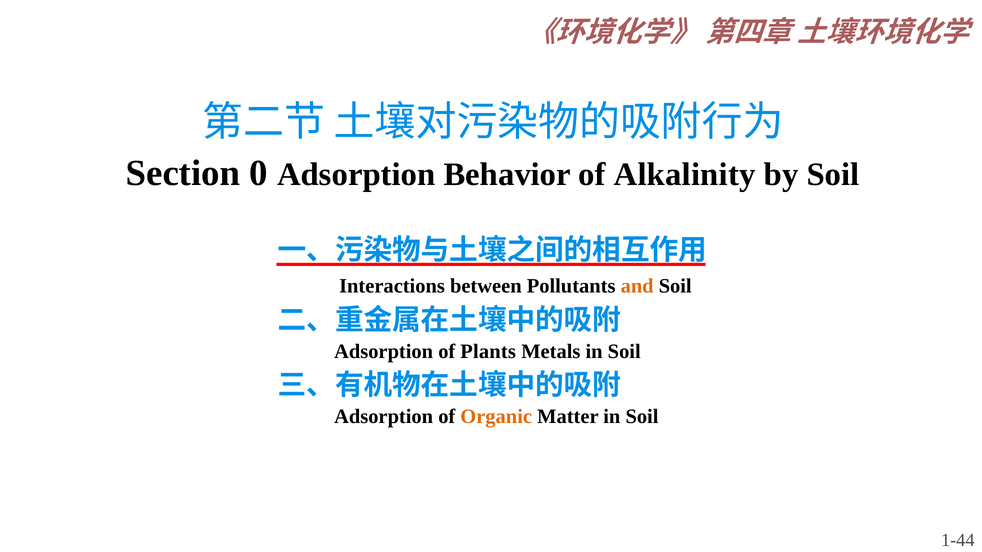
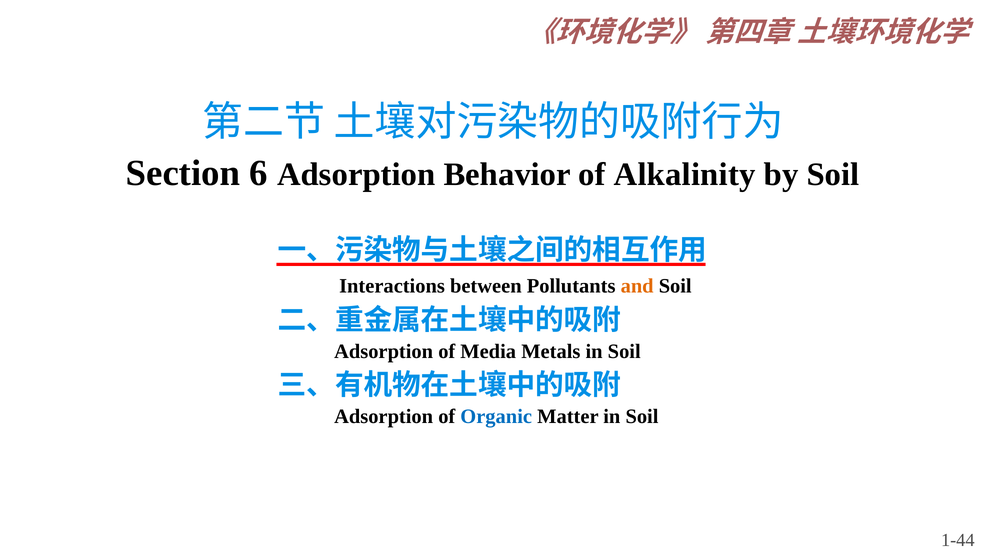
0: 0 -> 6
Plants: Plants -> Media
Organic colour: orange -> blue
